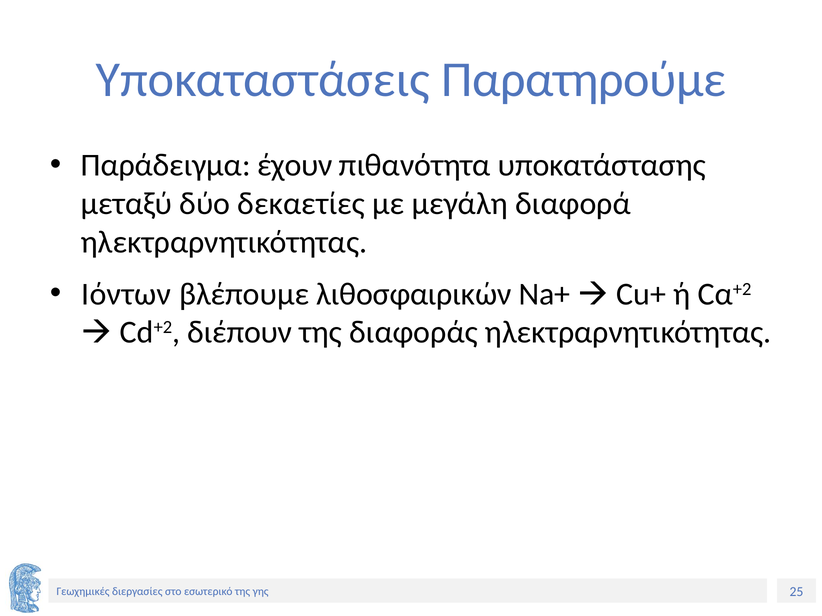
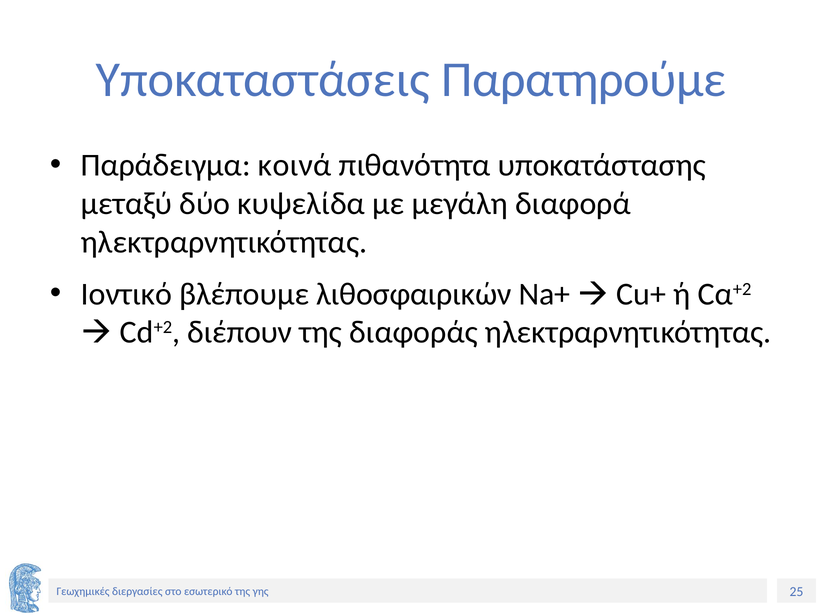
έχουν: έχουν -> κοινά
δεκαετίες: δεκαετίες -> κυψελίδα
Ιόντων: Ιόντων -> Ιοντικό
